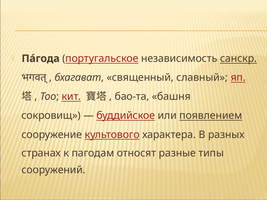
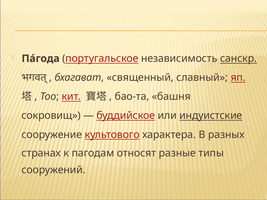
появлением: появлением -> индуистские
